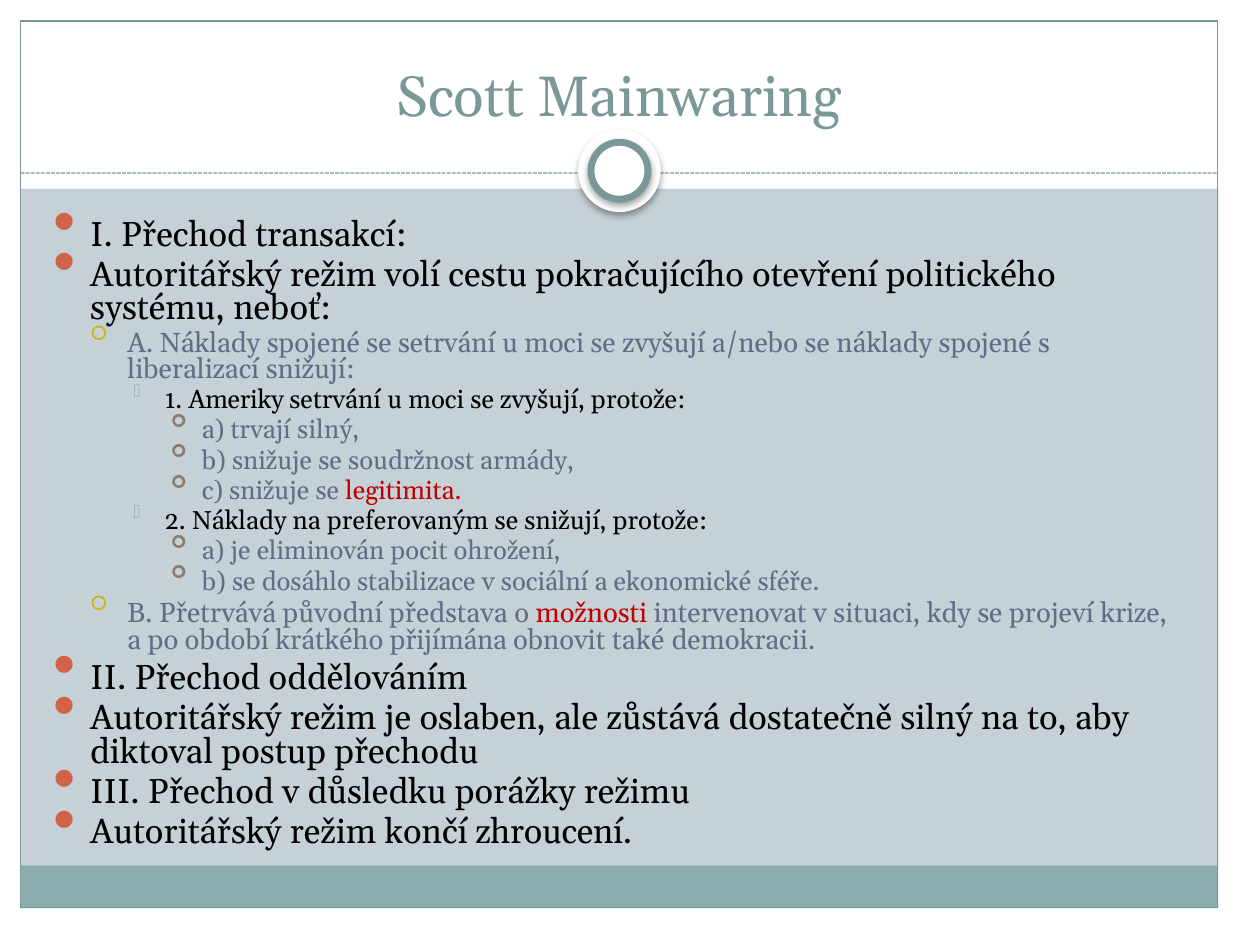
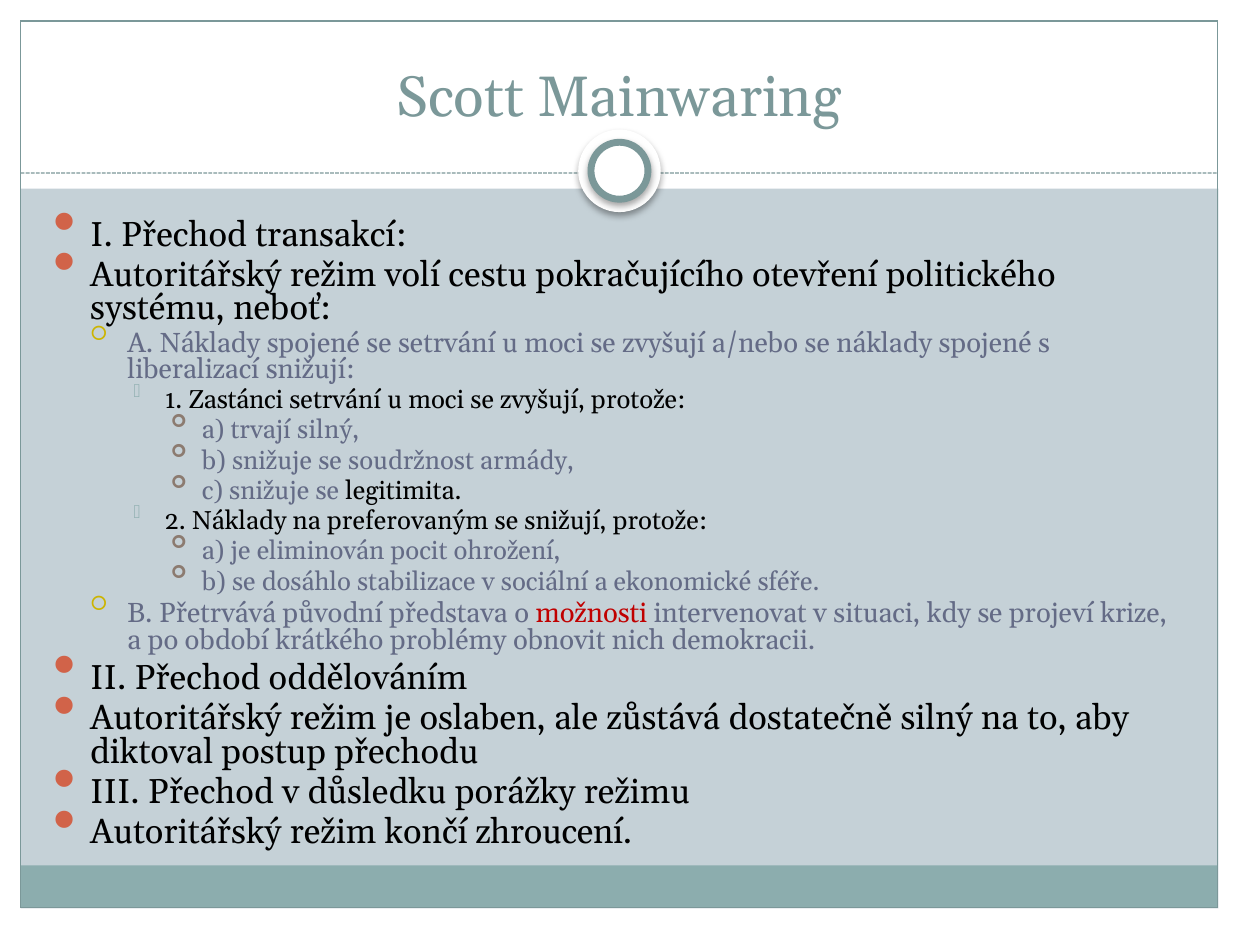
Ameriky: Ameriky -> Zastánci
legitimita colour: red -> black
přijímána: přijímána -> problémy
také: také -> nich
